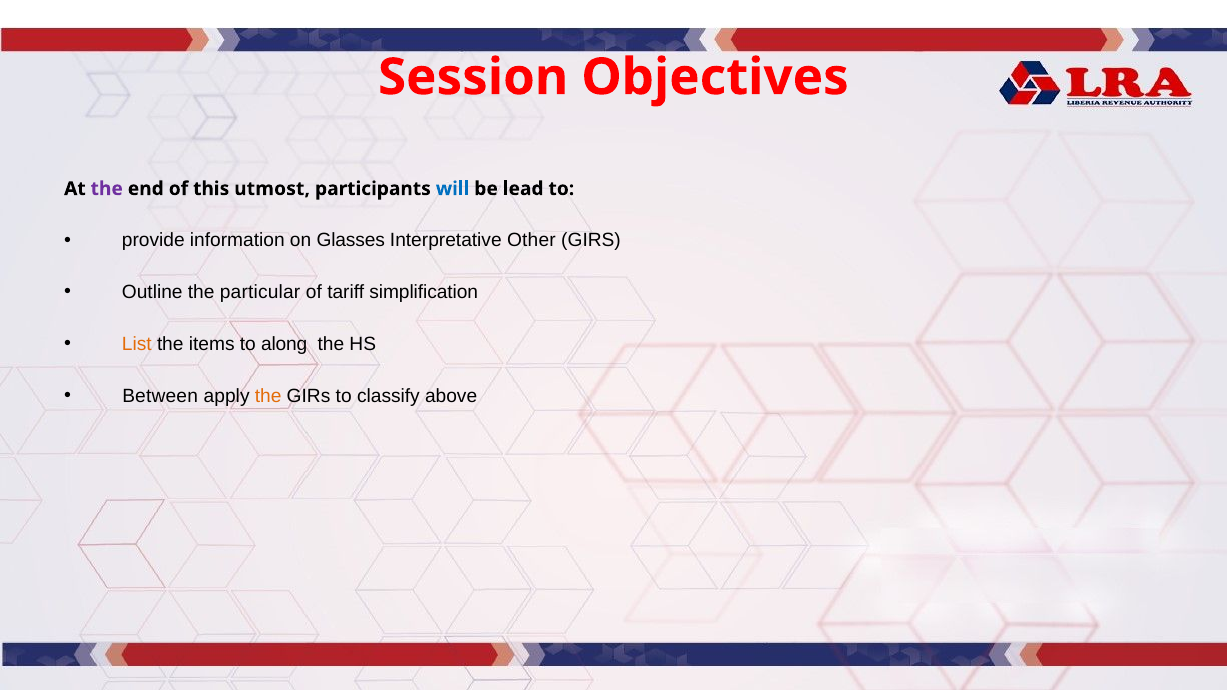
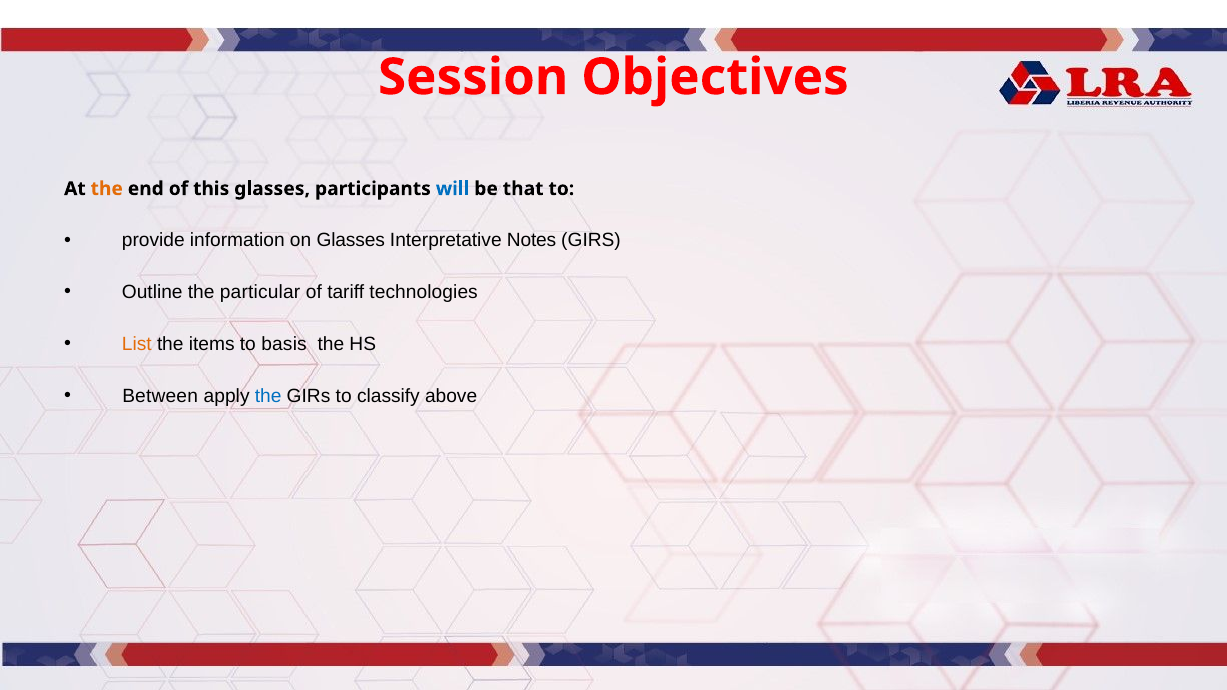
the at (107, 189) colour: purple -> orange
this utmost: utmost -> glasses
lead: lead -> that
Other: Other -> Notes
simplification: simplification -> technologies
along: along -> basis
the at (268, 396) colour: orange -> blue
